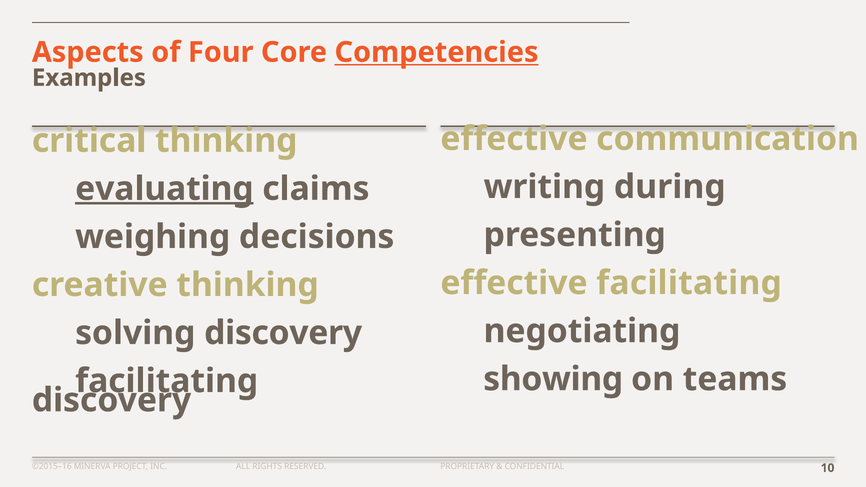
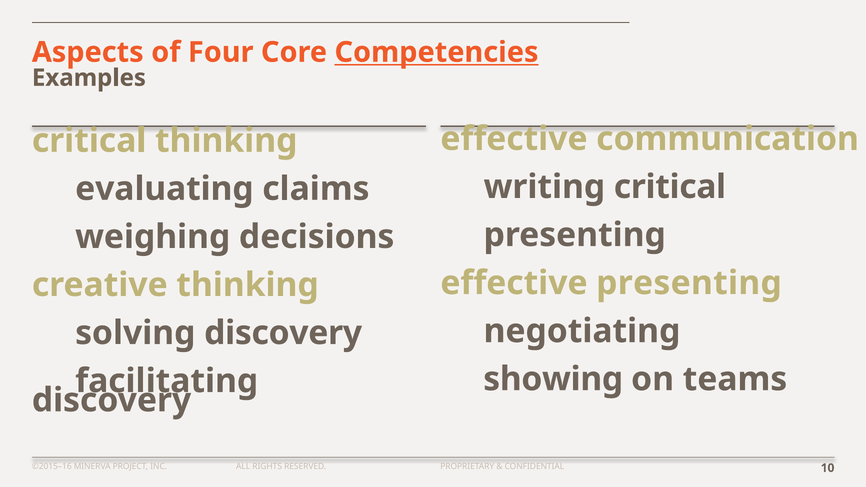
writing during: during -> critical
evaluating underline: present -> none
effective facilitating: facilitating -> presenting
